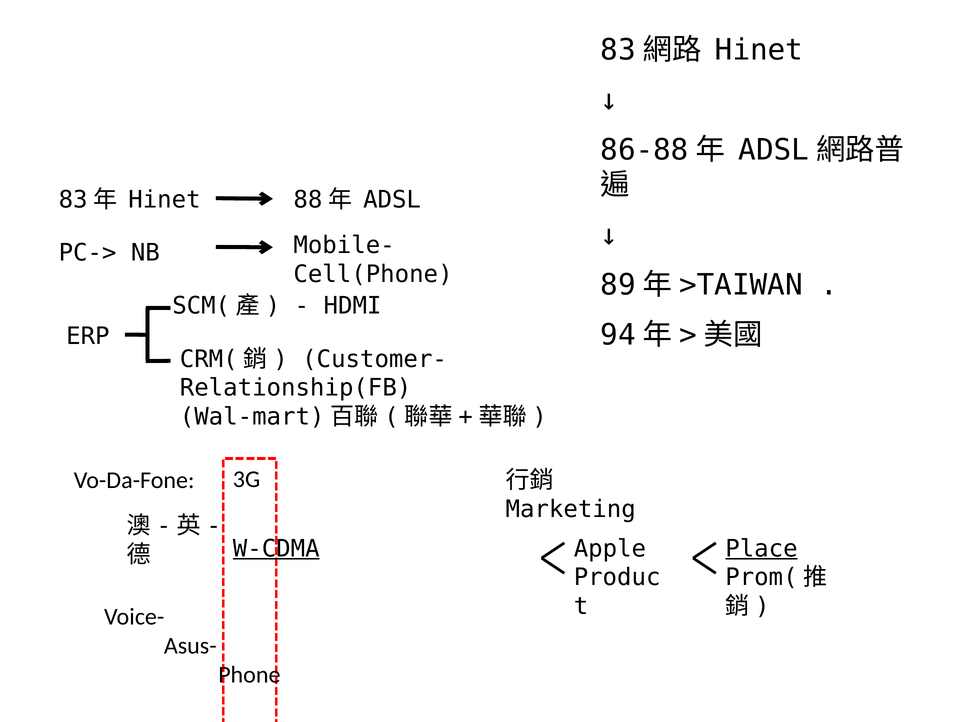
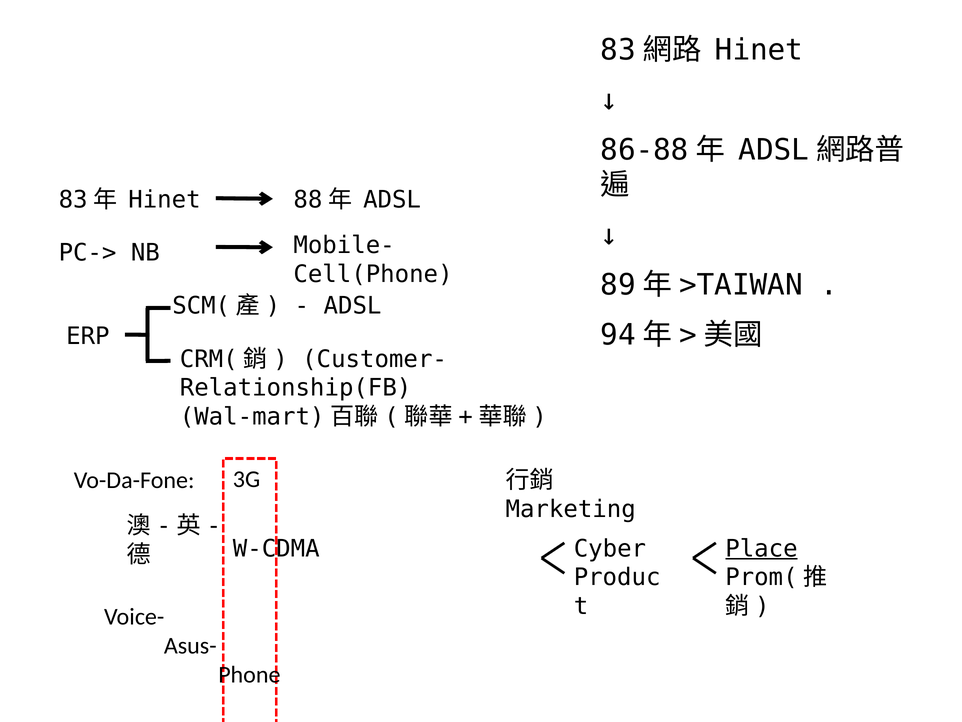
HDMI at (353, 306): HDMI -> ADSL
Apple: Apple -> Cyber
W-CDMA underline: present -> none
